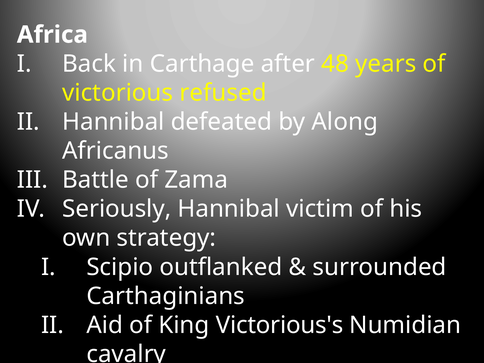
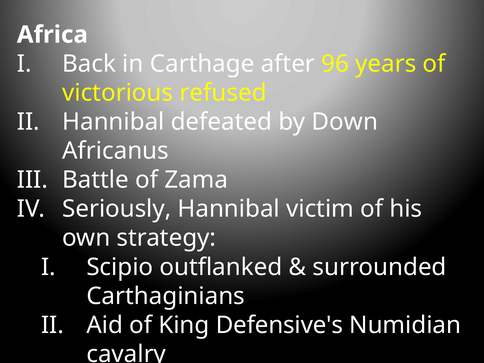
48: 48 -> 96
Along: Along -> Down
Victorious's: Victorious's -> Defensive's
